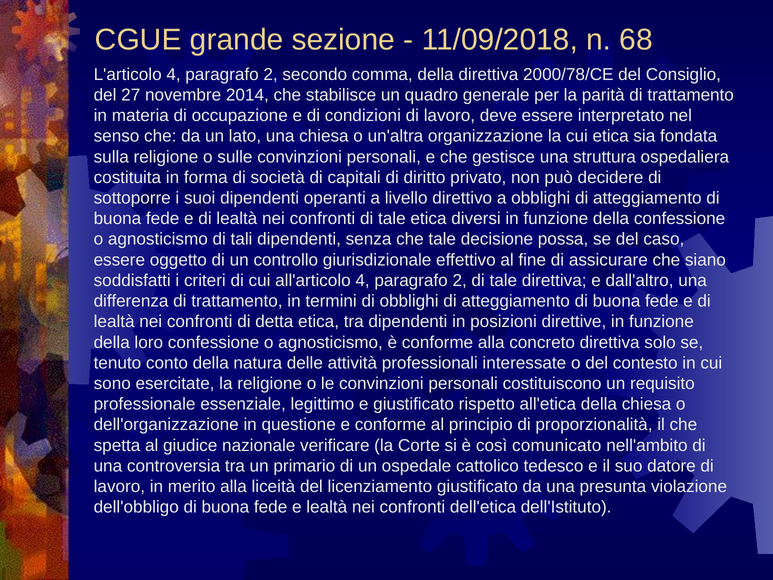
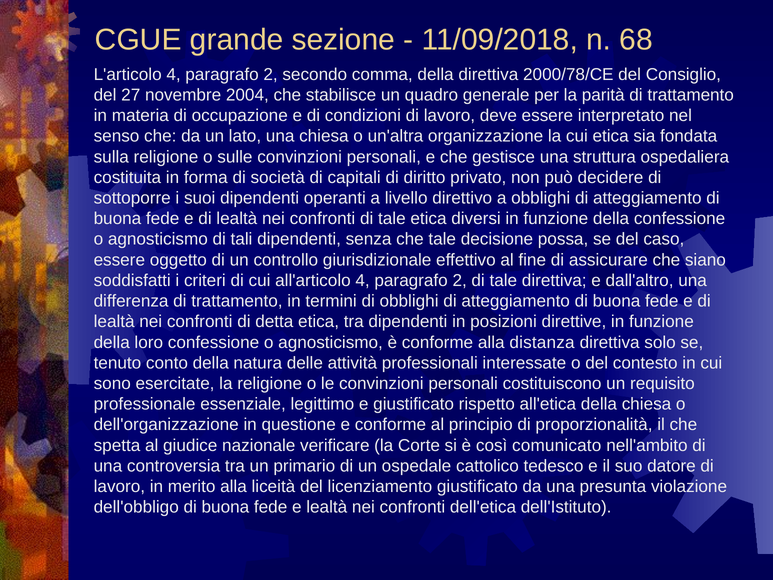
2014: 2014 -> 2004
concreto: concreto -> distanza
